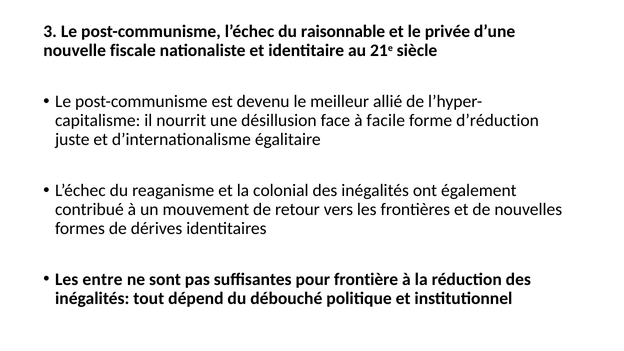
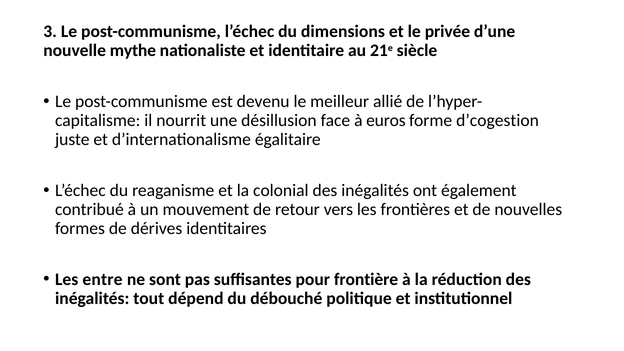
raisonnable: raisonnable -> dimensions
fiscale: fiscale -> mythe
facile: facile -> euros
d’réduction: d’réduction -> d’cogestion
